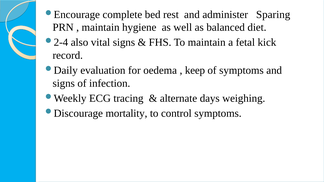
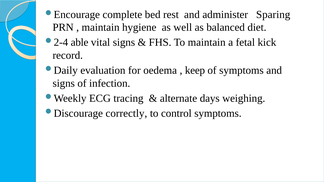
also: also -> able
mortality: mortality -> correctly
